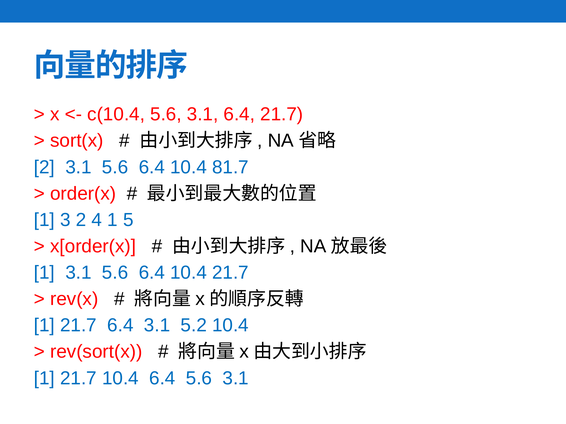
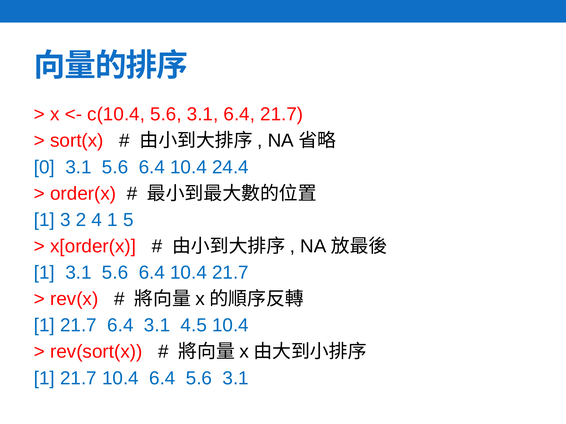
2 at (44, 167): 2 -> 0
81.7: 81.7 -> 24.4
5.2: 5.2 -> 4.5
